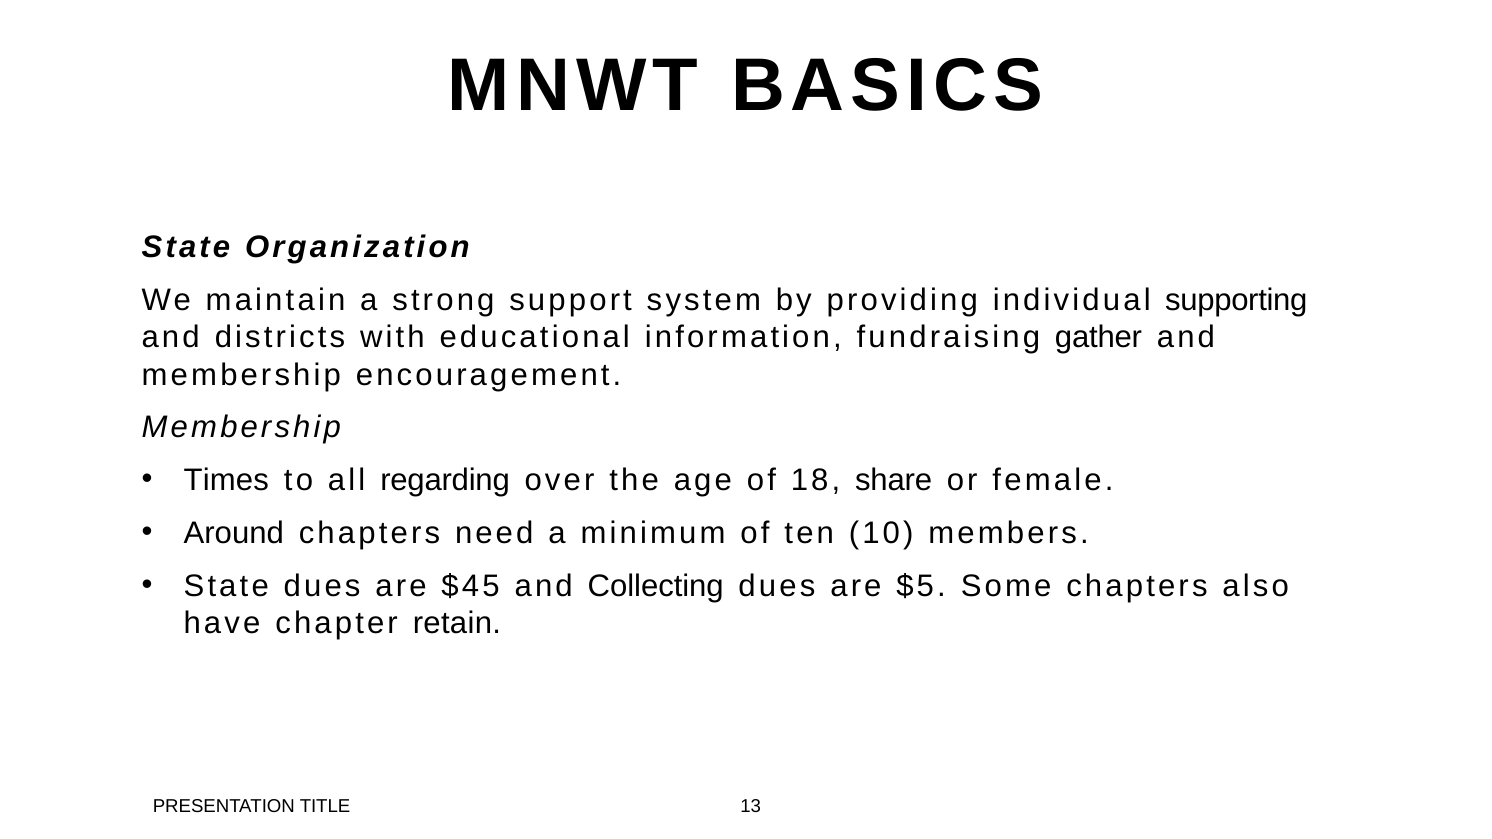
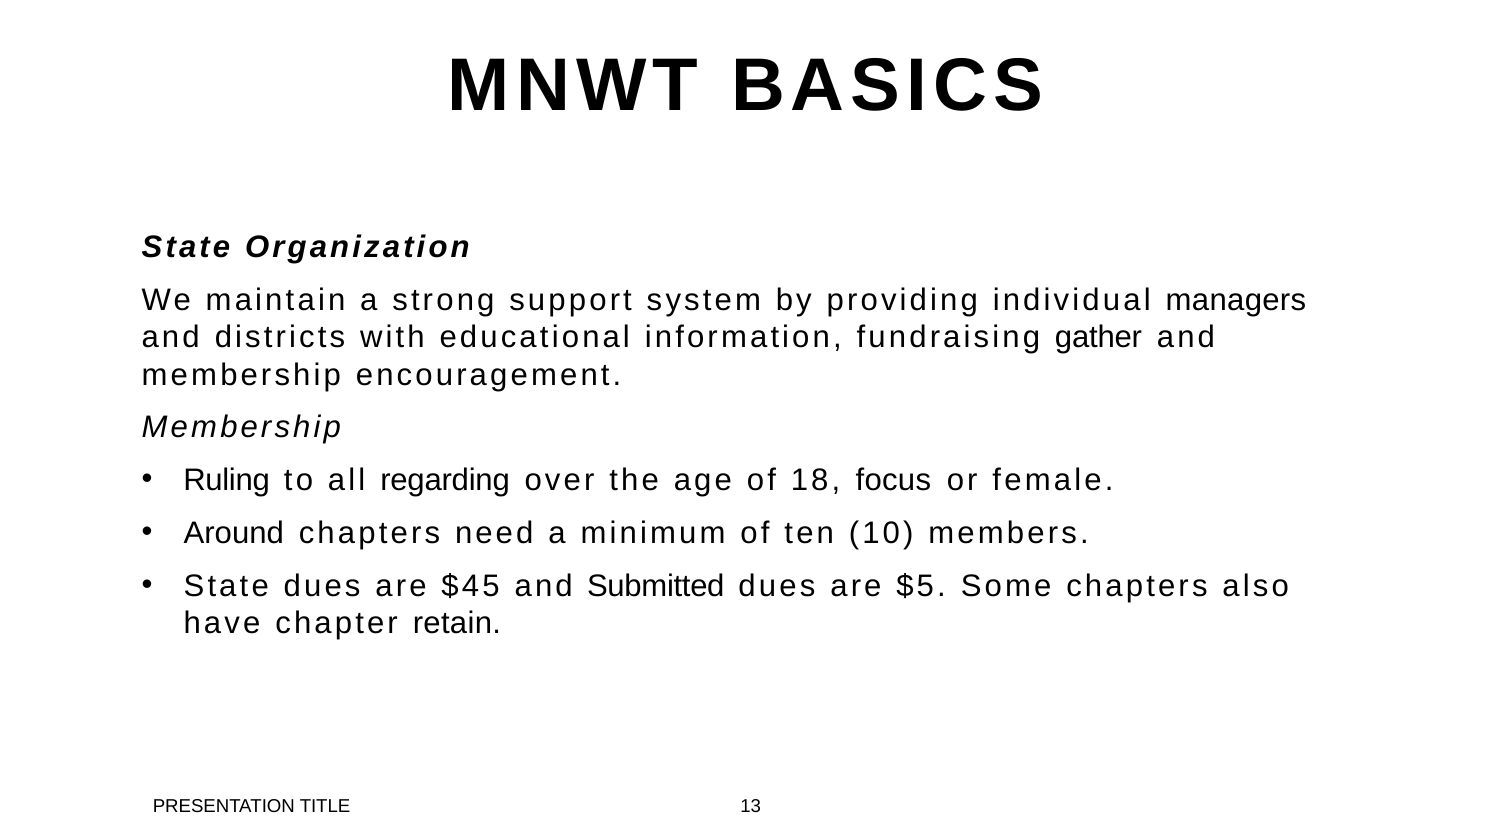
supporting: supporting -> managers
Times: Times -> Ruling
share: share -> focus
Collecting: Collecting -> Submitted
